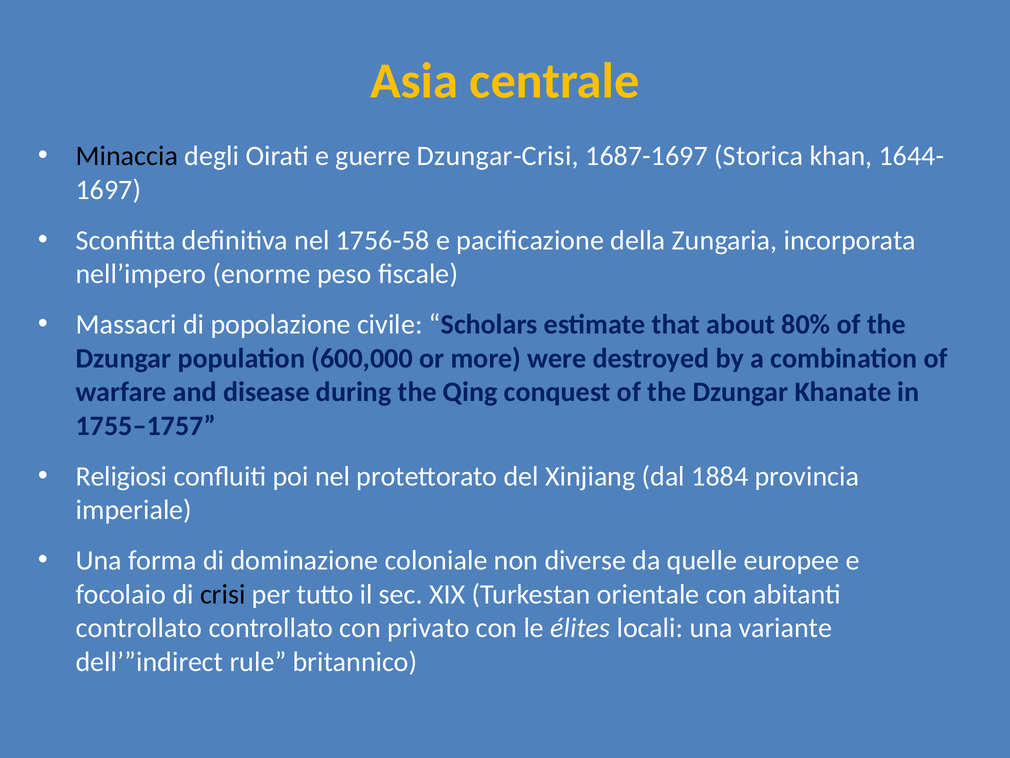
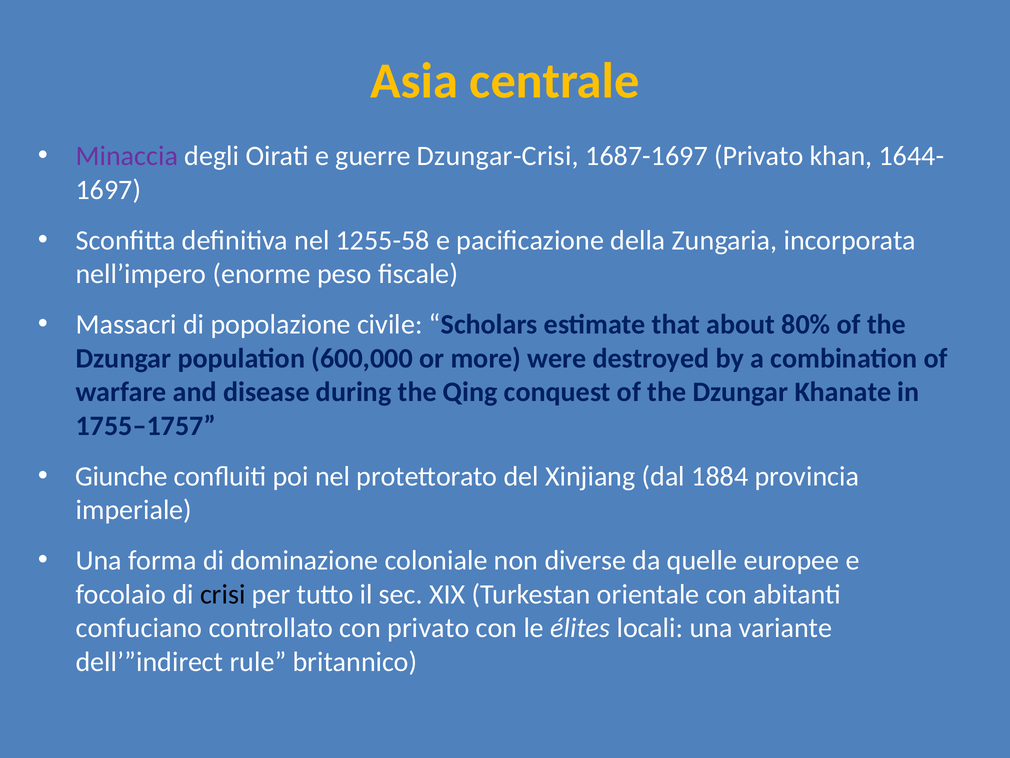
Minaccia colour: black -> purple
1687-1697 Storica: Storica -> Privato
1756-58: 1756-58 -> 1255-58
Religiosi: Religiosi -> Giunche
controllato at (139, 628): controllato -> confuciano
